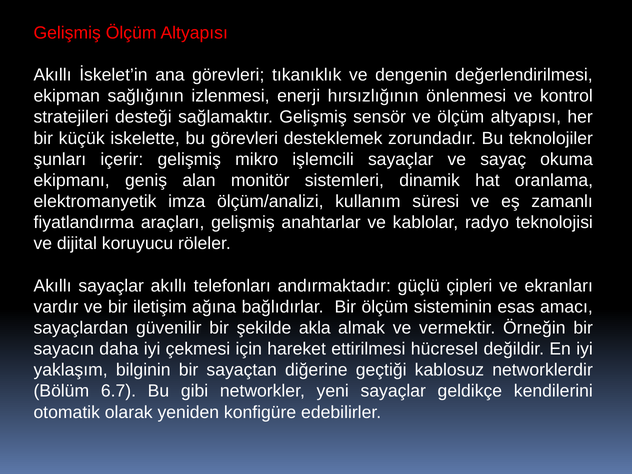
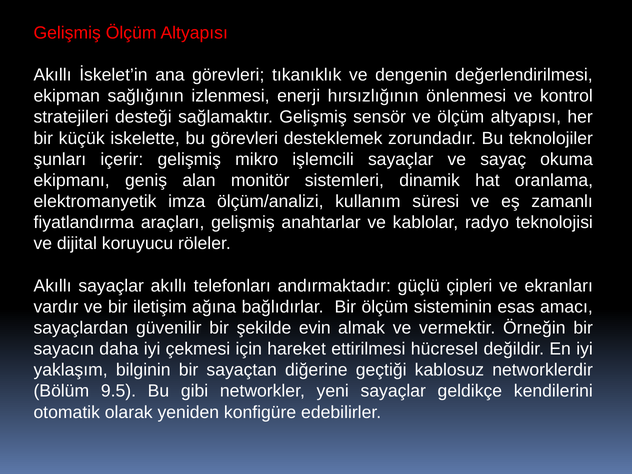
akla: akla -> evin
6.7: 6.7 -> 9.5
